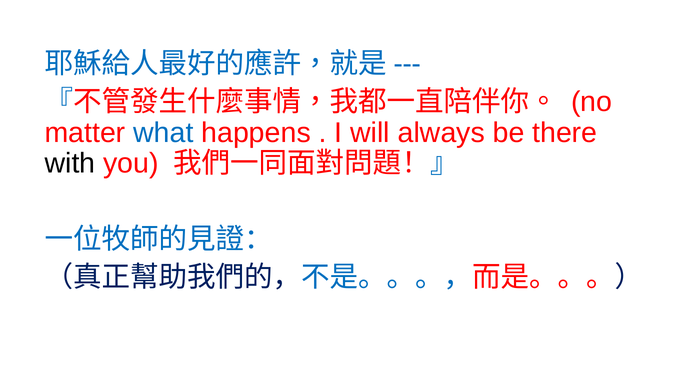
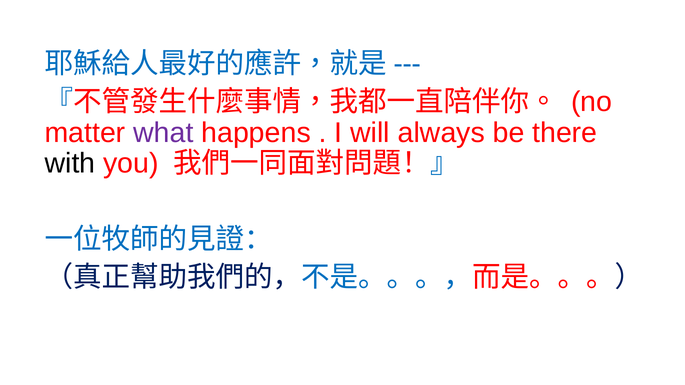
what colour: blue -> purple
